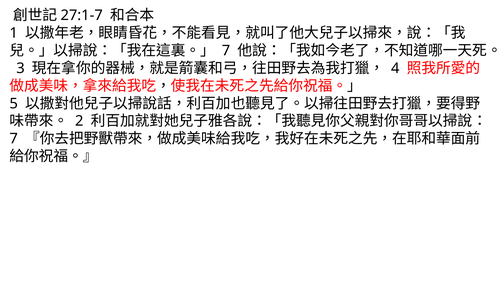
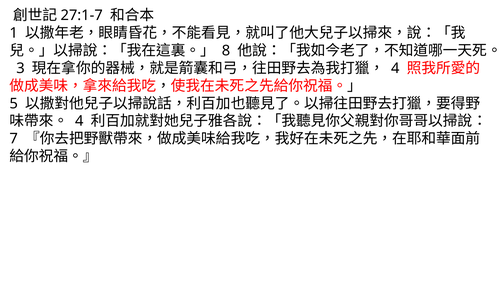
7 at (226, 51): 7 -> 8
2 at (79, 121): 2 -> 4
